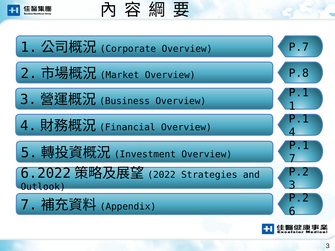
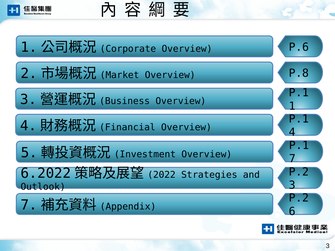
P.7: P.7 -> P.6
